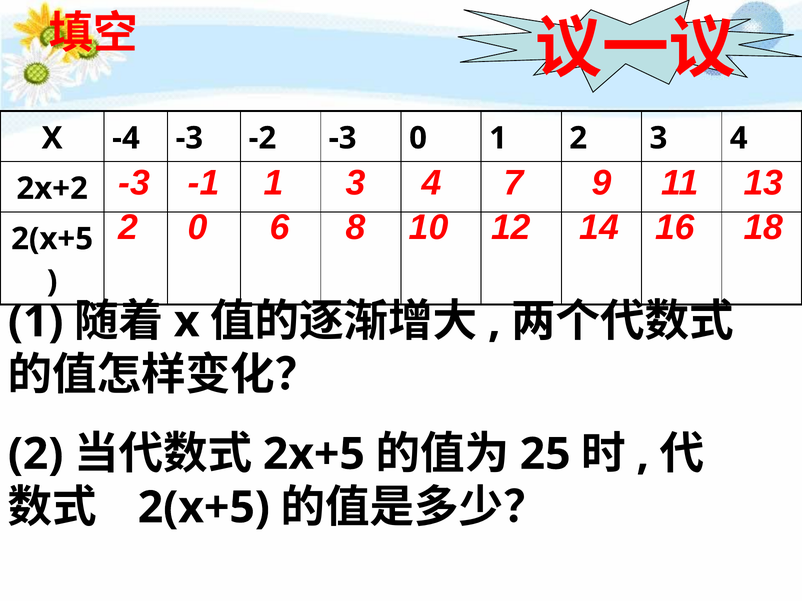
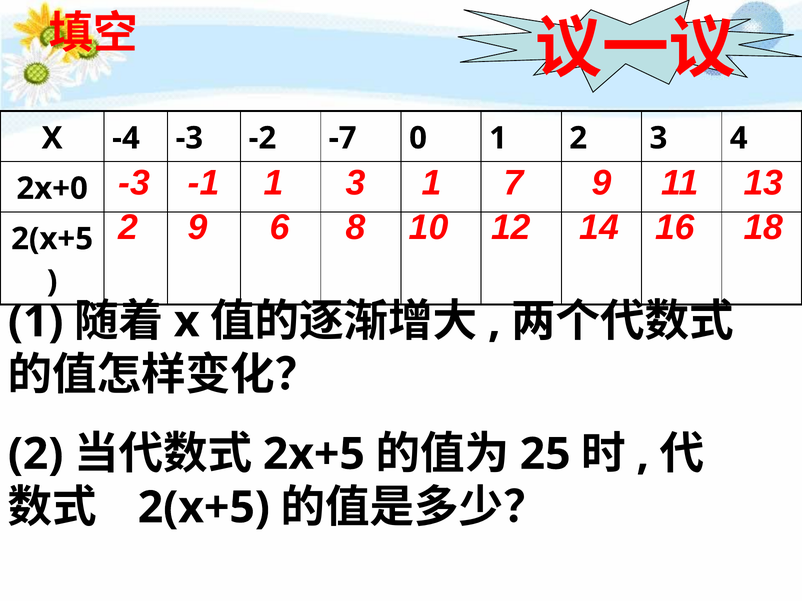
-2 -3: -3 -> -7
1 3 4: 4 -> 1
2x+2: 2x+2 -> 2x+0
2 0: 0 -> 9
